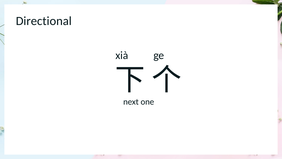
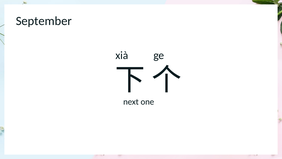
Directional: Directional -> September
